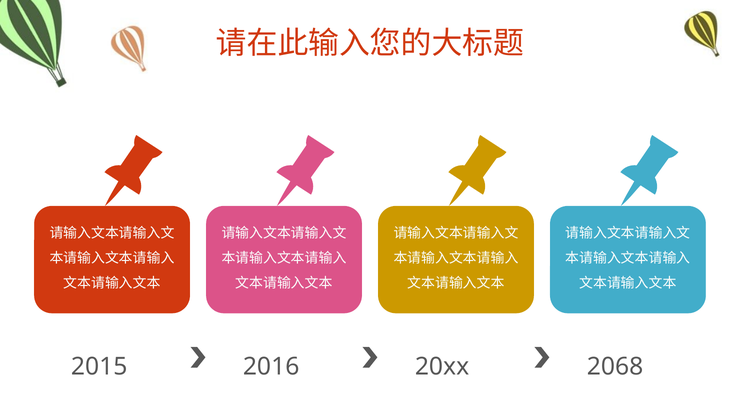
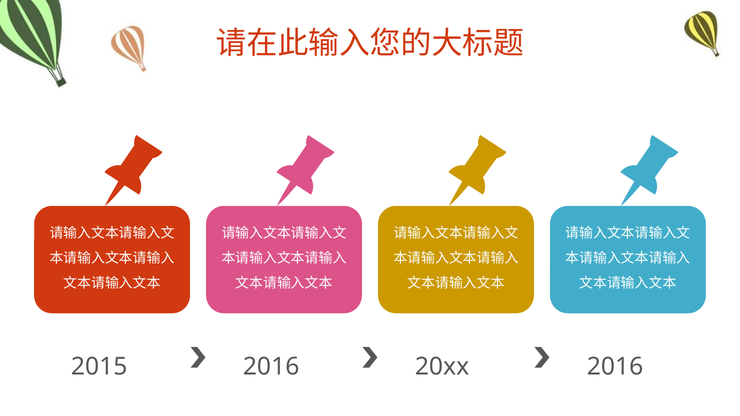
2068 at (615, 367): 2068 -> 2016
